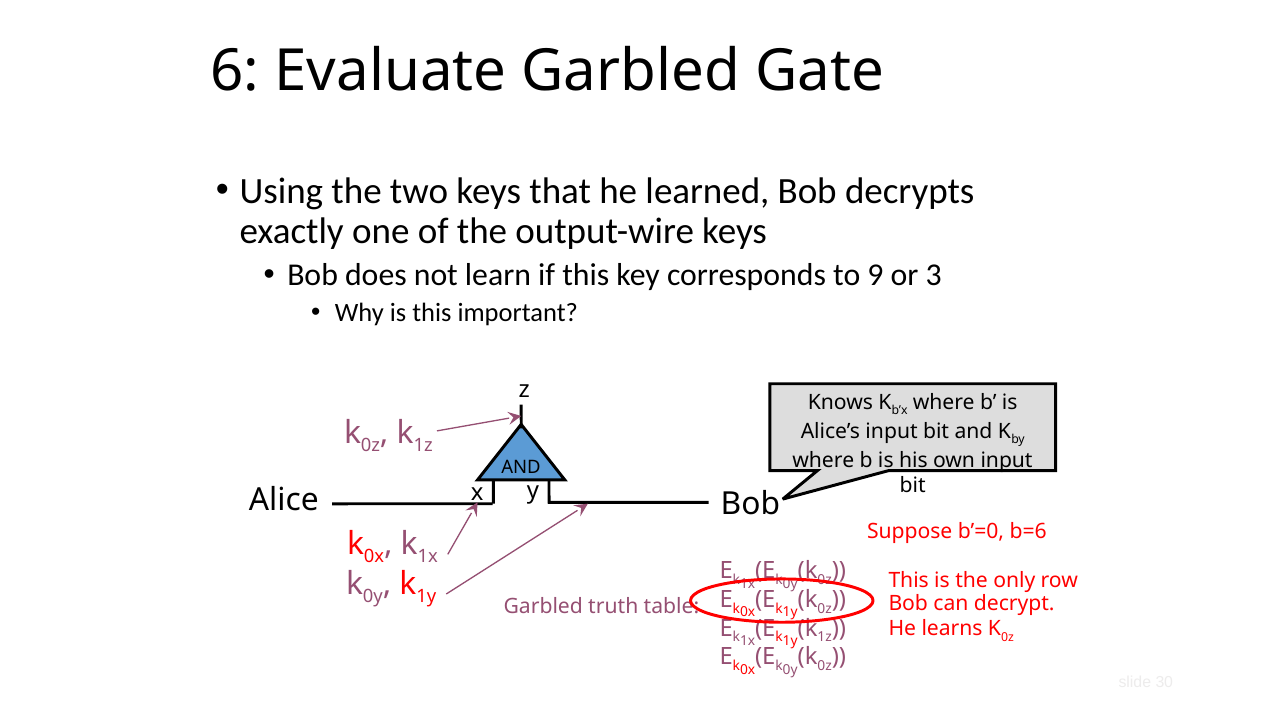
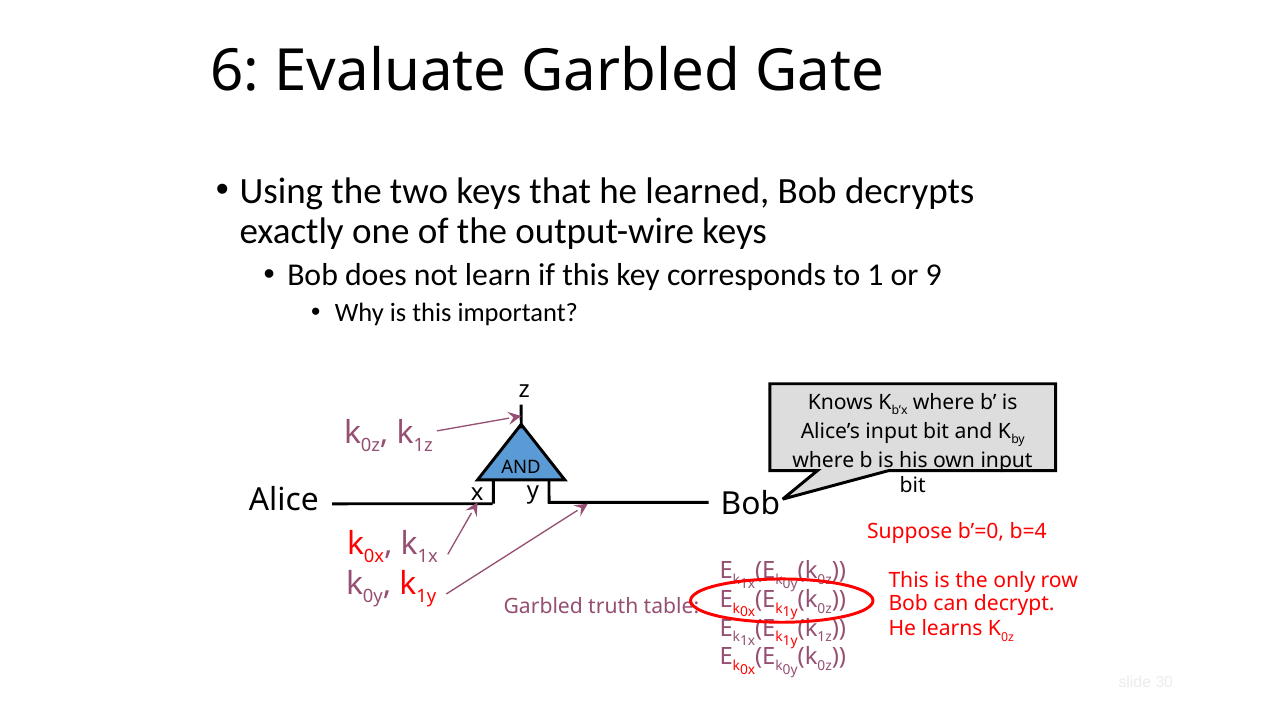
9: 9 -> 1
3: 3 -> 9
b=6: b=6 -> b=4
